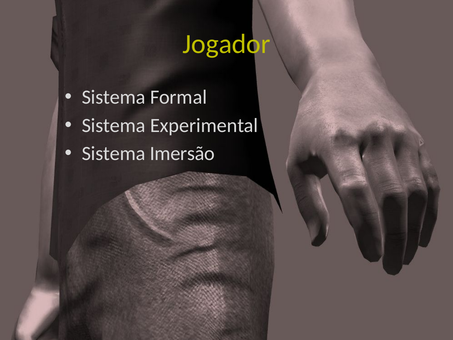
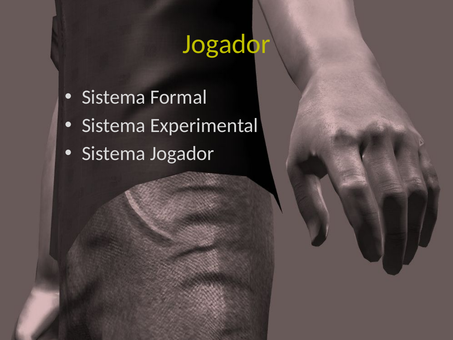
Sistema Imersão: Imersão -> Jogador
